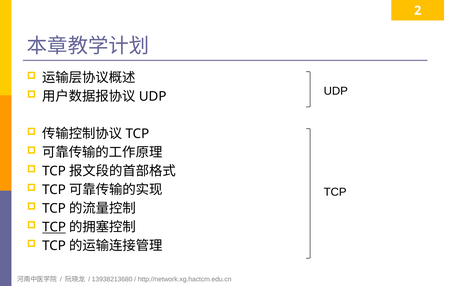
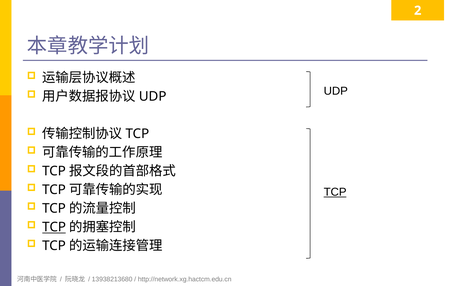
TCP at (335, 192) underline: none -> present
